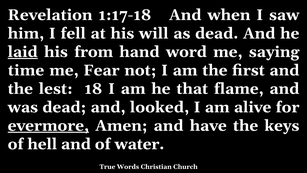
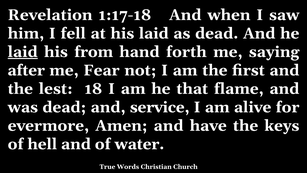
his will: will -> laid
word: word -> forth
time: time -> after
looked: looked -> service
evermore underline: present -> none
